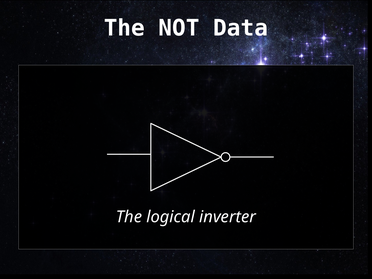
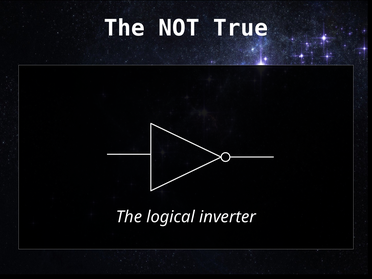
Data: Data -> True
